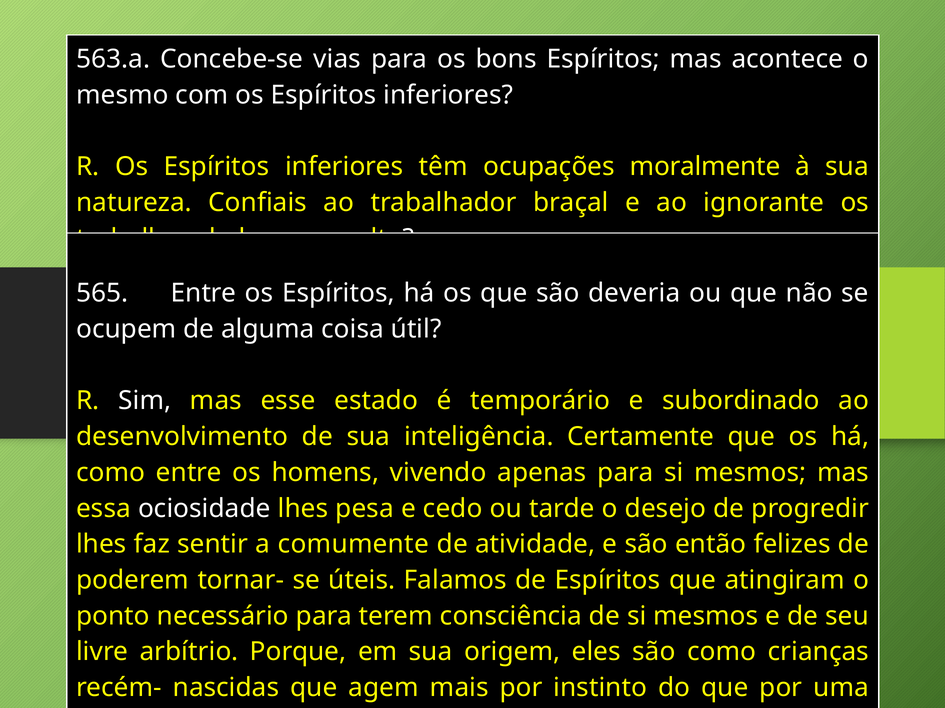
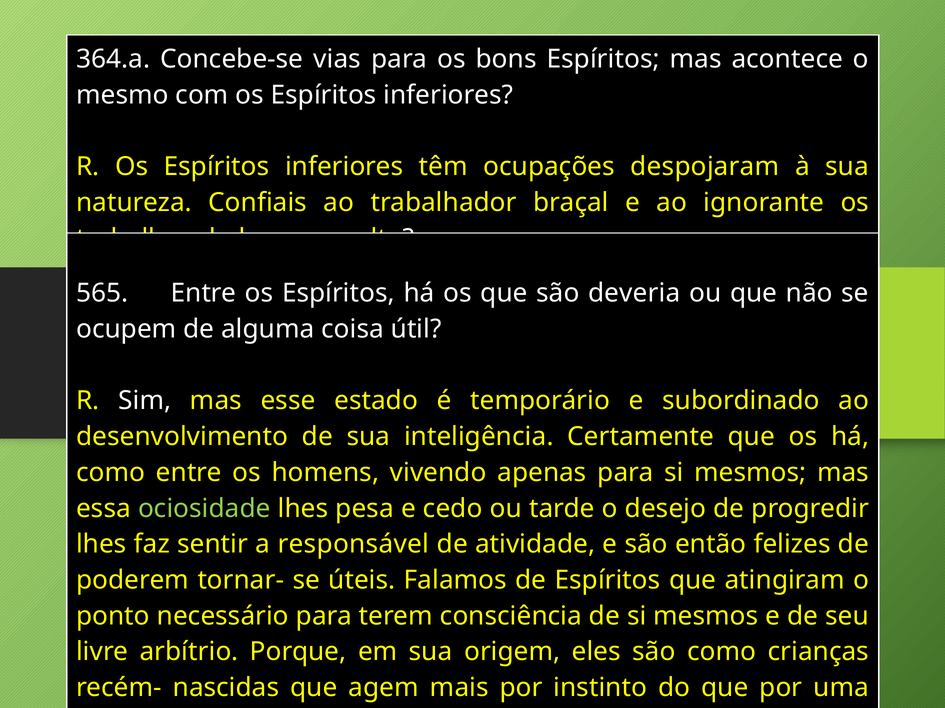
563.a: 563.a -> 364.a
moralmente: moralmente -> despojaram
ociosidade colour: white -> light green
comumente: comumente -> responsável
